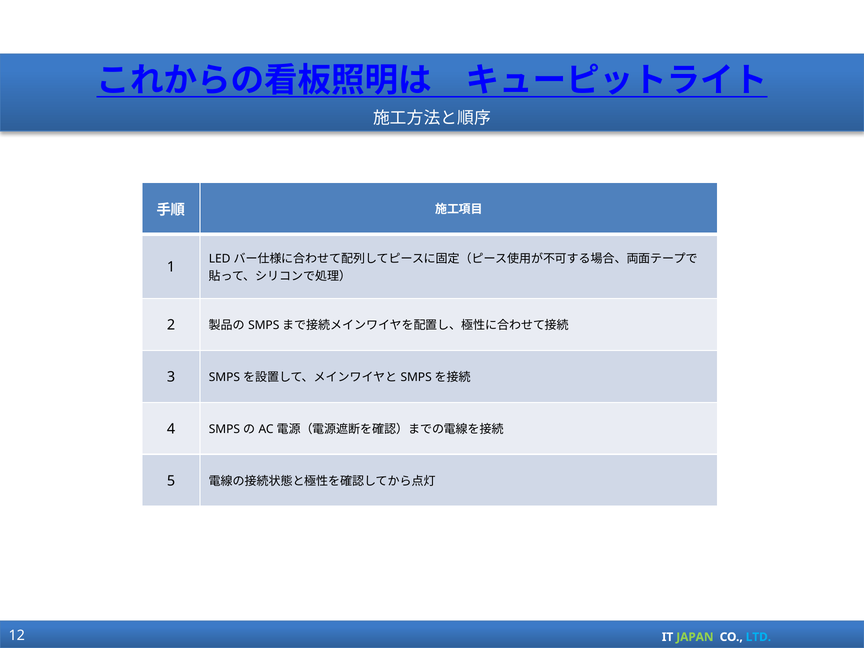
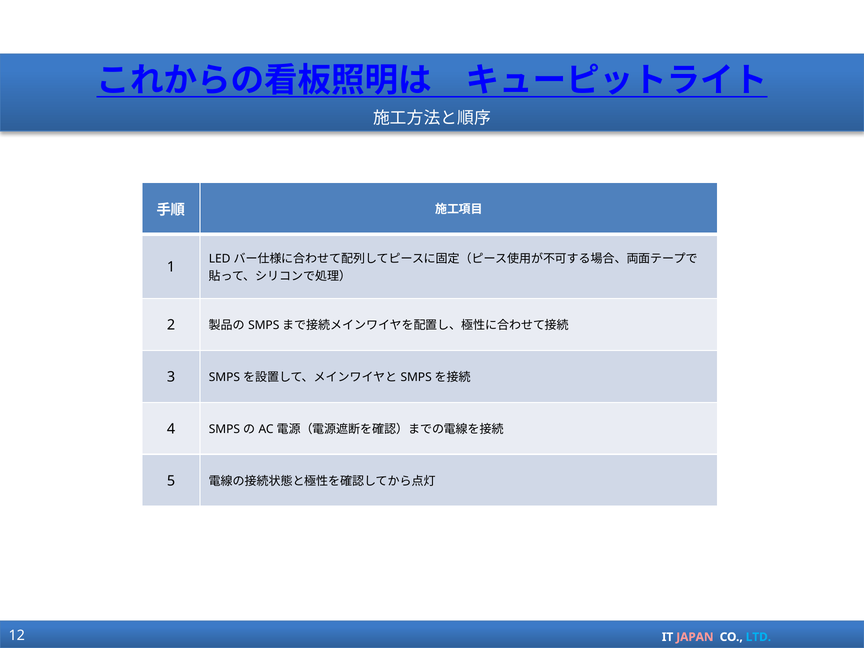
JAPAN colour: light green -> pink
